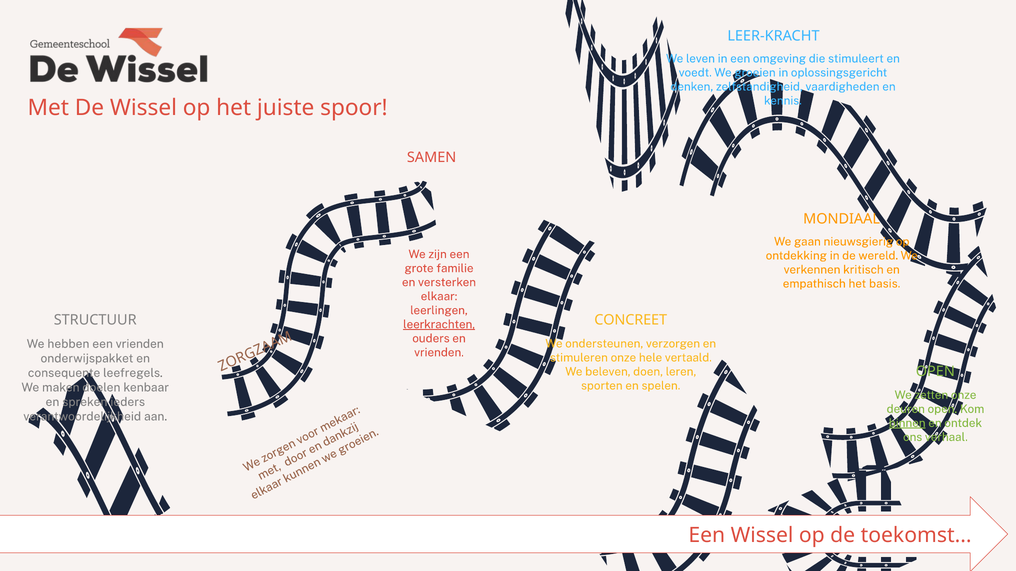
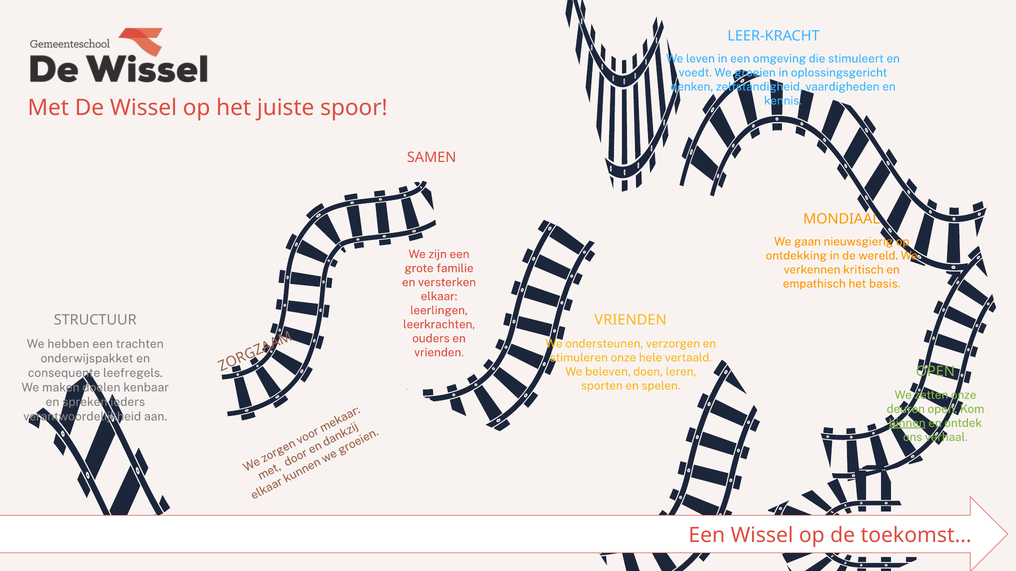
CONCREET at (631, 320): CONCREET -> VRIENDEN
leerkrachten underline: present -> none
een vrienden: vrienden -> trachten
